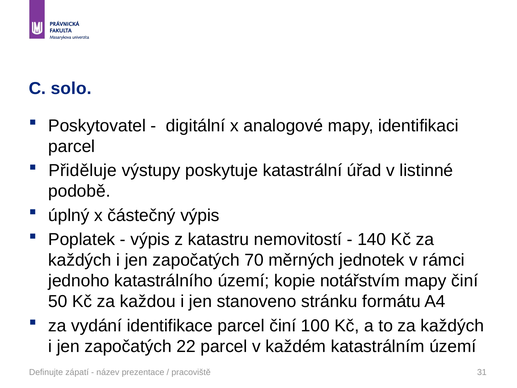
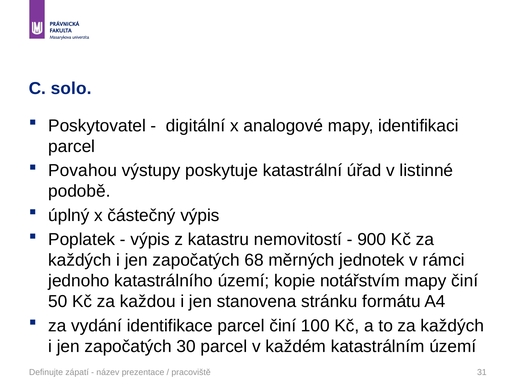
Přiděluje: Přiděluje -> Povahou
140: 140 -> 900
70: 70 -> 68
stanoveno: stanoveno -> stanovena
22: 22 -> 30
